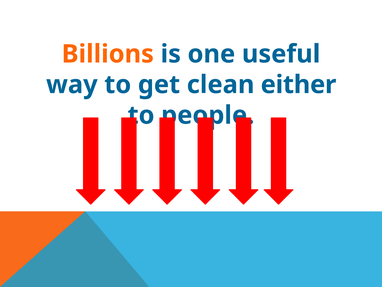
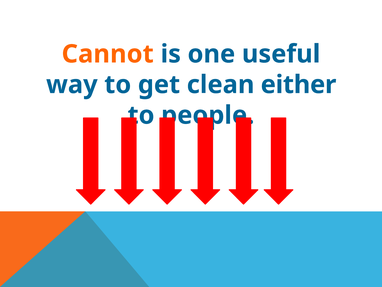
Billions: Billions -> Cannot
